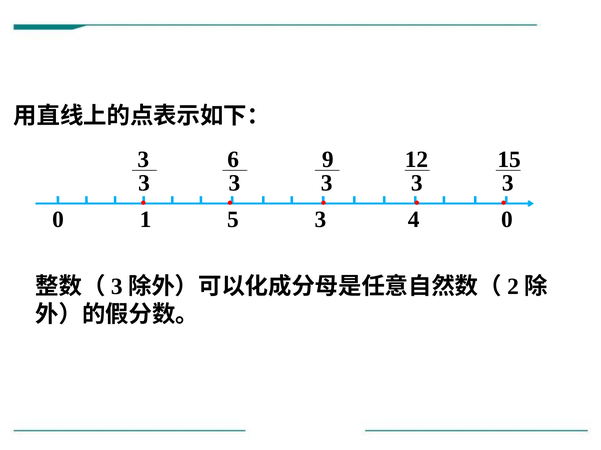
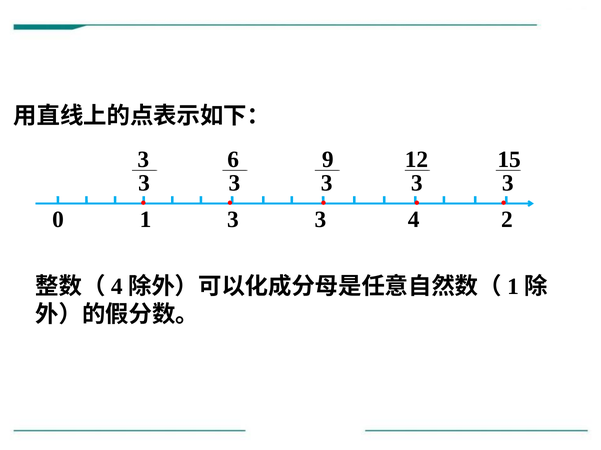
1 5: 5 -> 3
4 0: 0 -> 2
3 at (117, 287): 3 -> 4
2 at (513, 287): 2 -> 1
